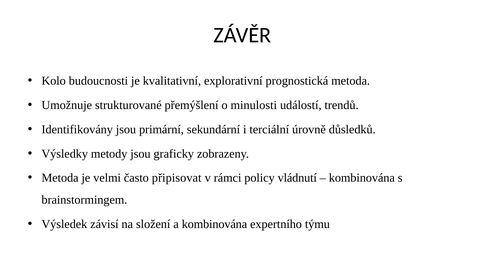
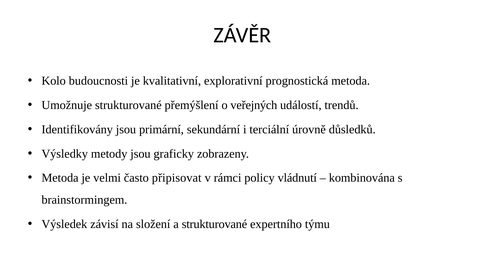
minulosti: minulosti -> veřejných
a kombinována: kombinována -> strukturované
